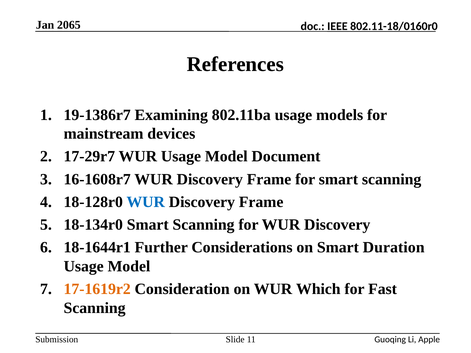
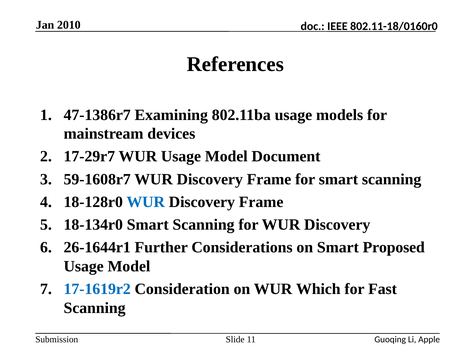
2065: 2065 -> 2010
19-1386r7: 19-1386r7 -> 47-1386r7
16-1608r7: 16-1608r7 -> 59-1608r7
18-1644r1: 18-1644r1 -> 26-1644r1
Duration: Duration -> Proposed
17-1619r2 colour: orange -> blue
